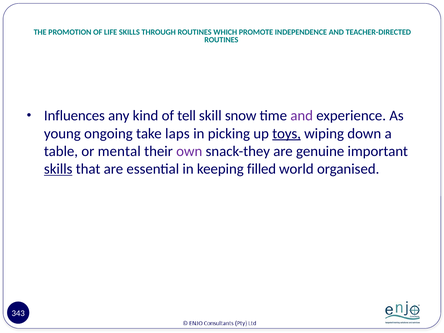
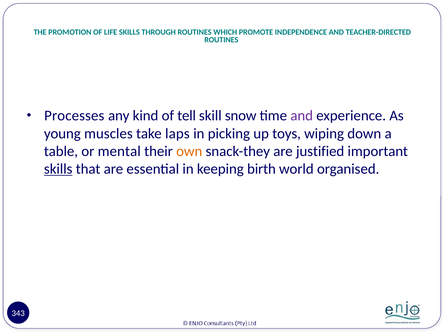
Influences: Influences -> Processes
ongoing: ongoing -> muscles
toys underline: present -> none
own colour: purple -> orange
genuine: genuine -> justified
filled: filled -> birth
